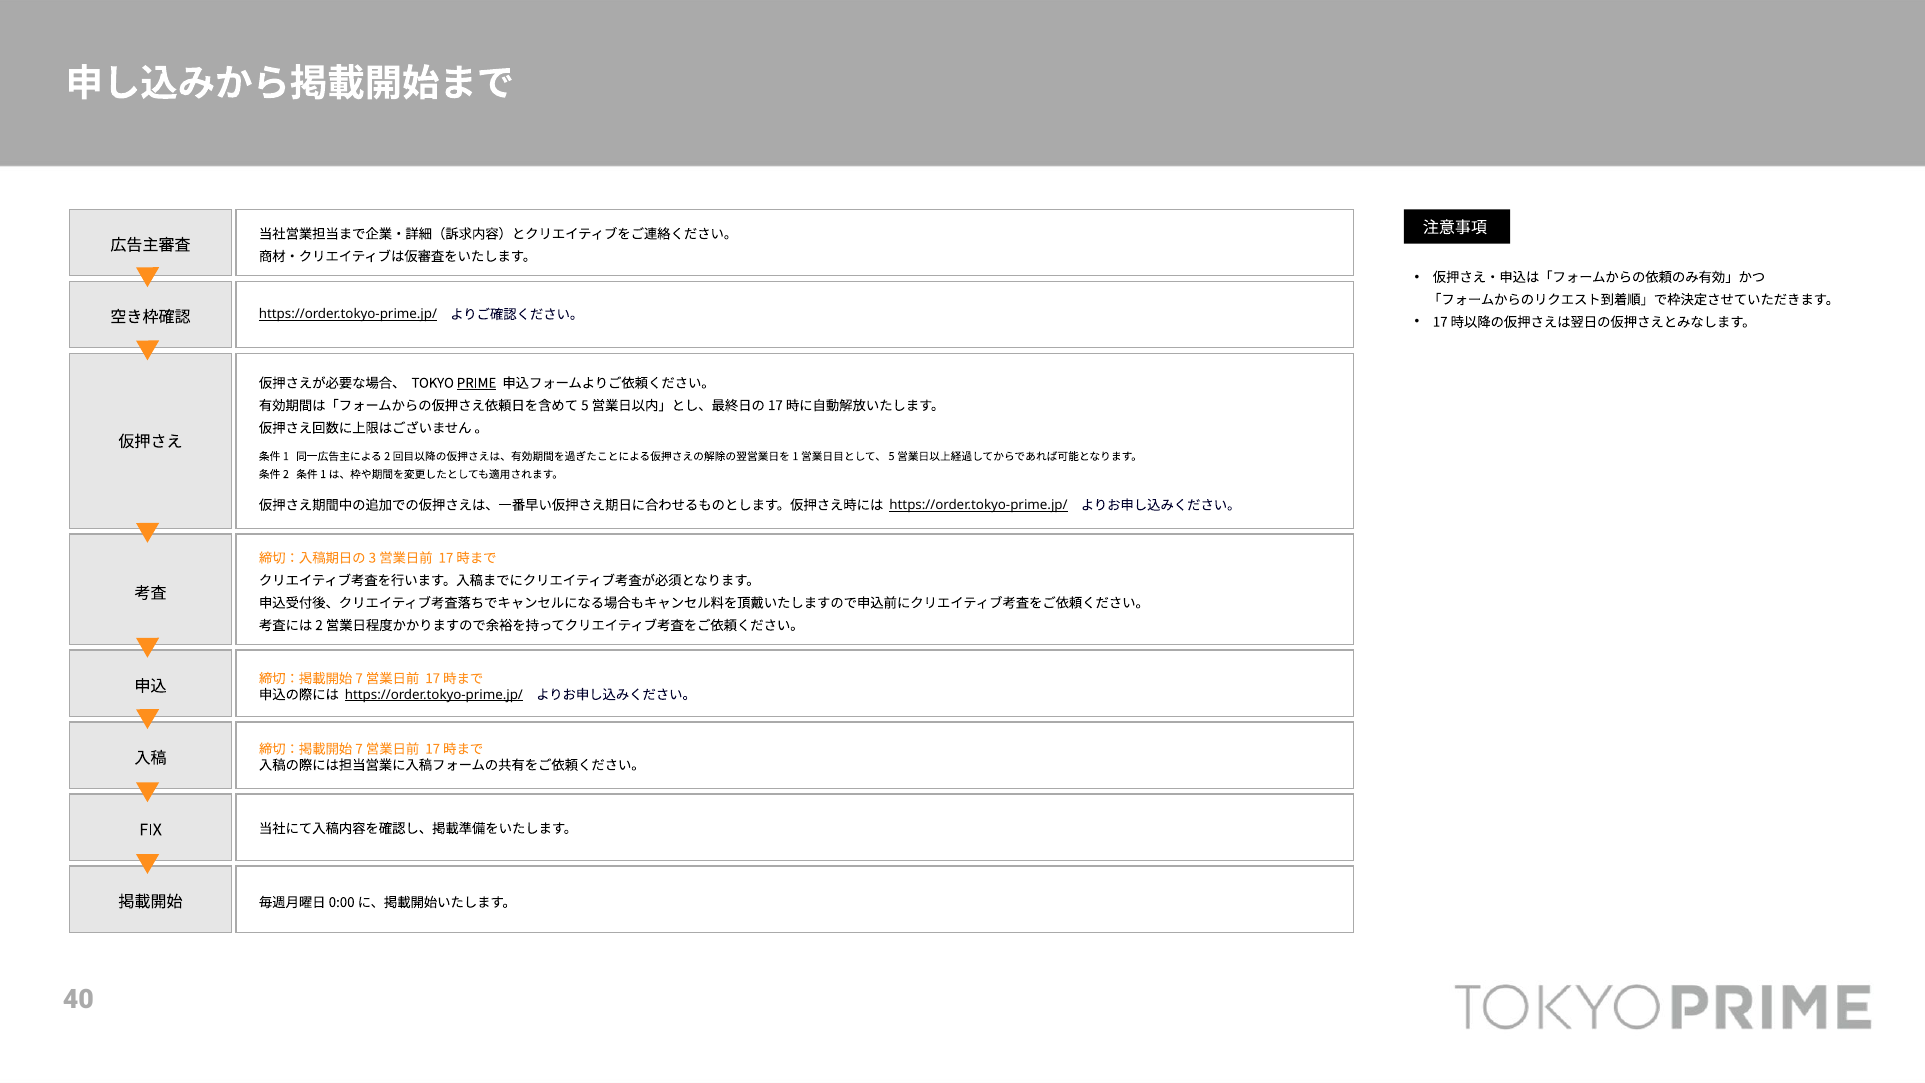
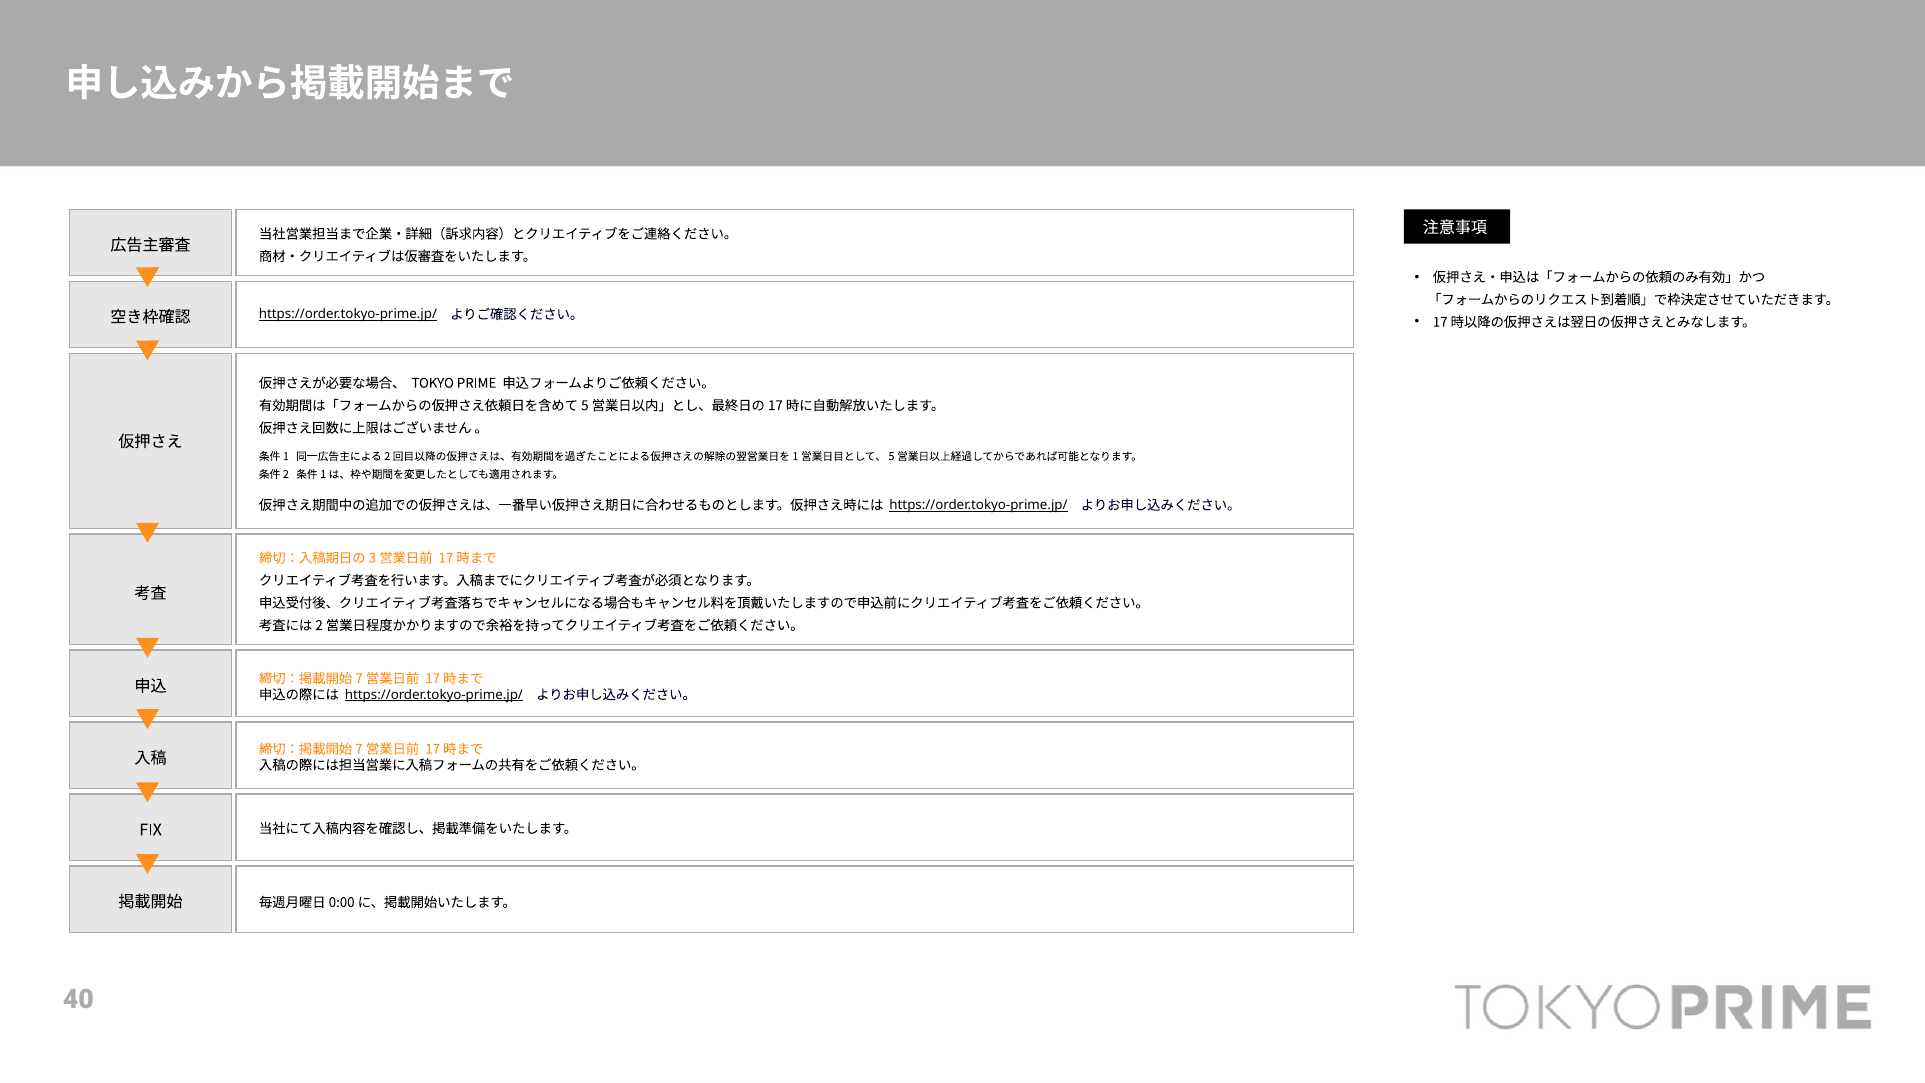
PRIME underline: present -> none
